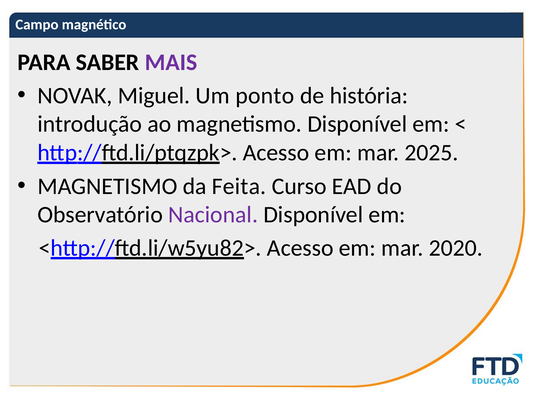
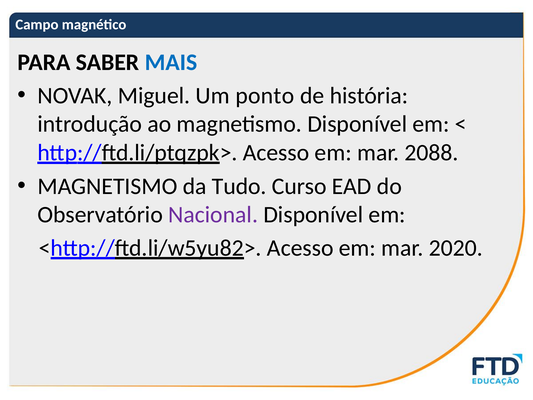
MAIS colour: purple -> blue
2025: 2025 -> 2088
Feita: Feita -> Tudo
